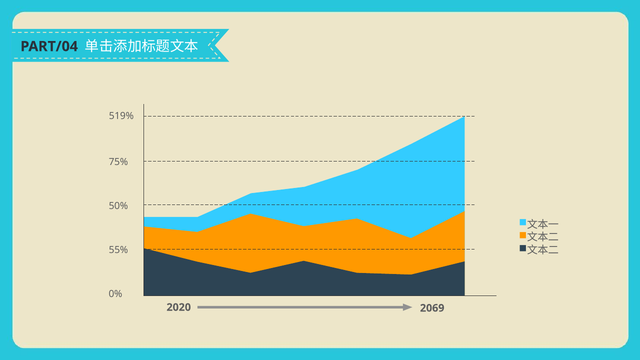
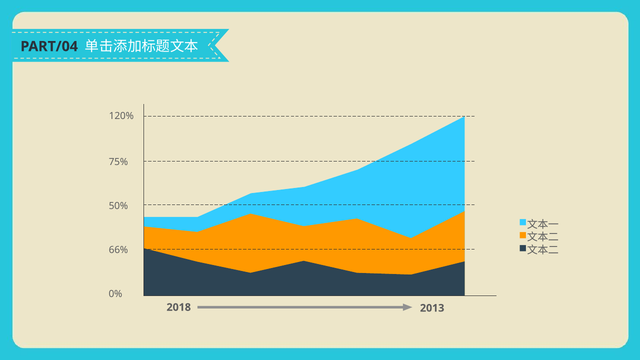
519%: 519% -> 120%
55%: 55% -> 66%
2020: 2020 -> 2018
2069: 2069 -> 2013
